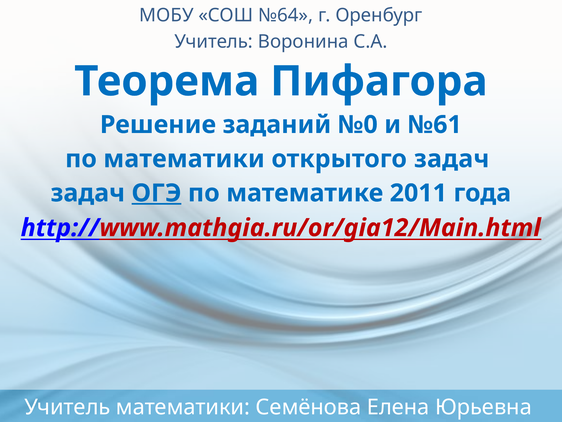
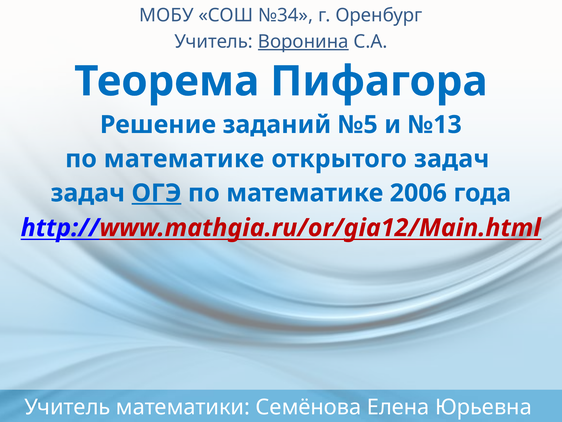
№64: №64 -> №34
Воронина underline: none -> present
№0: №0 -> №5
№61: №61 -> №13
математики at (184, 159): математики -> математике
2011: 2011 -> 2006
